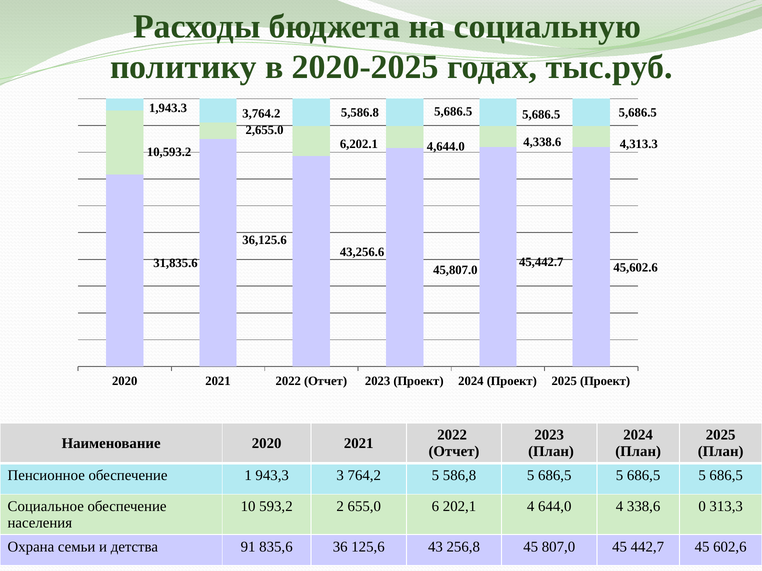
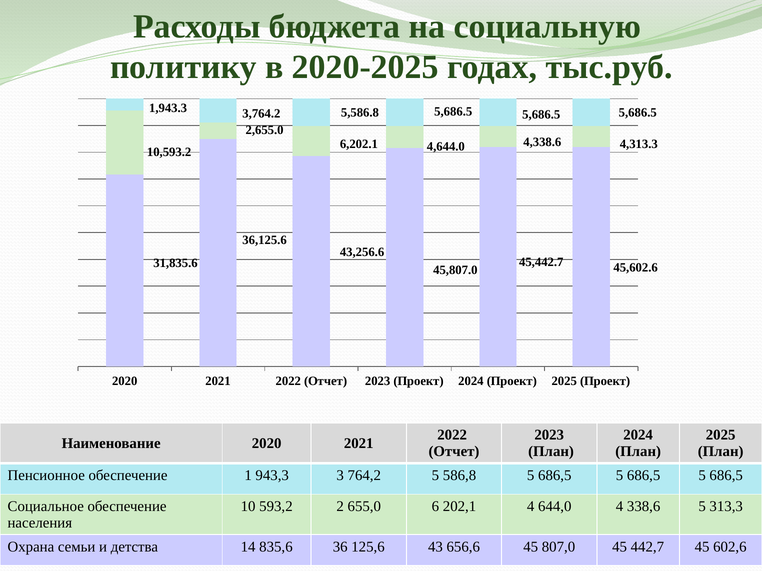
338,6 0: 0 -> 5
91: 91 -> 14
256,8: 256,8 -> 656,6
